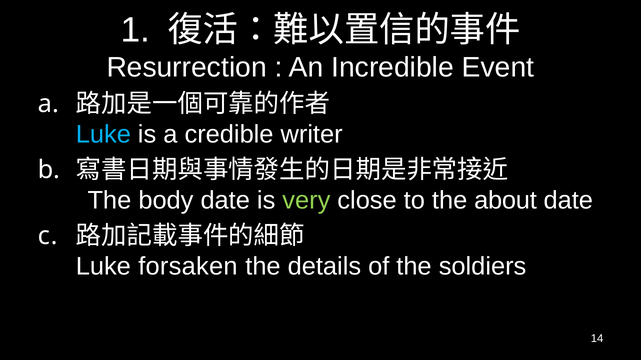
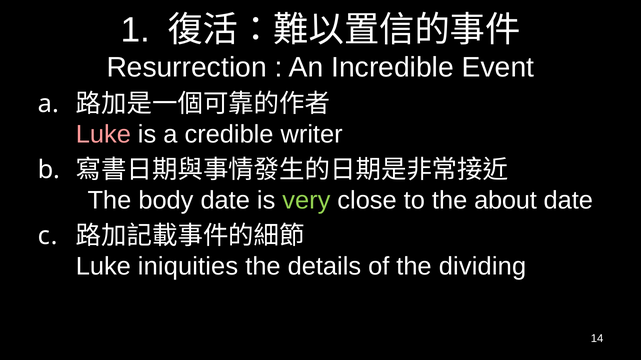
Luke at (103, 134) colour: light blue -> pink
forsaken: forsaken -> iniquities
soldiers: soldiers -> dividing
